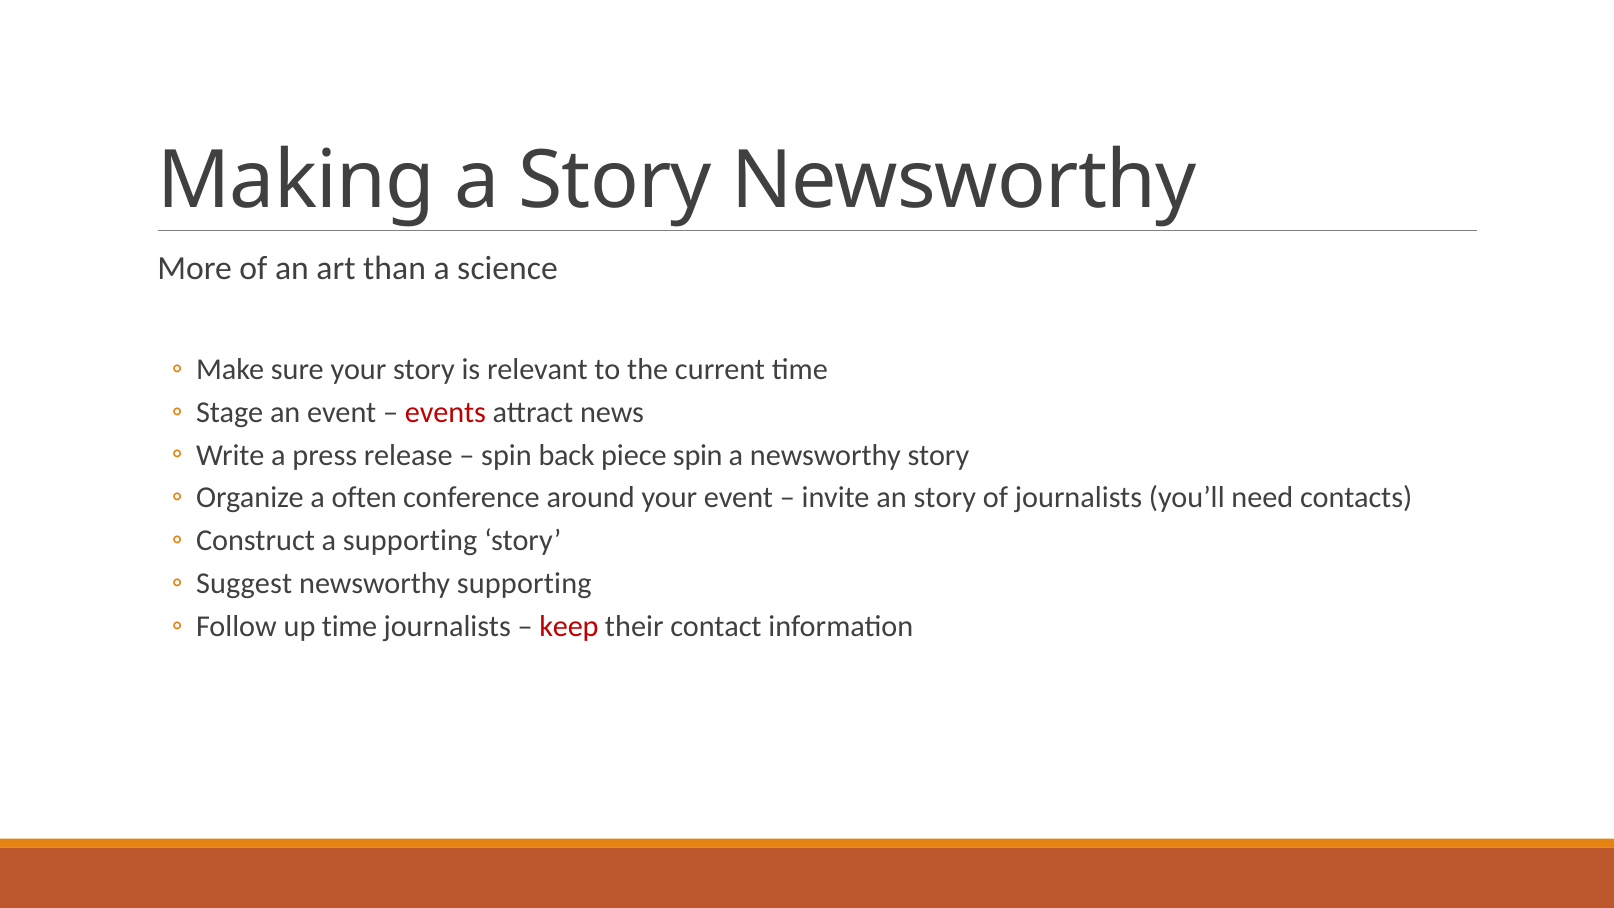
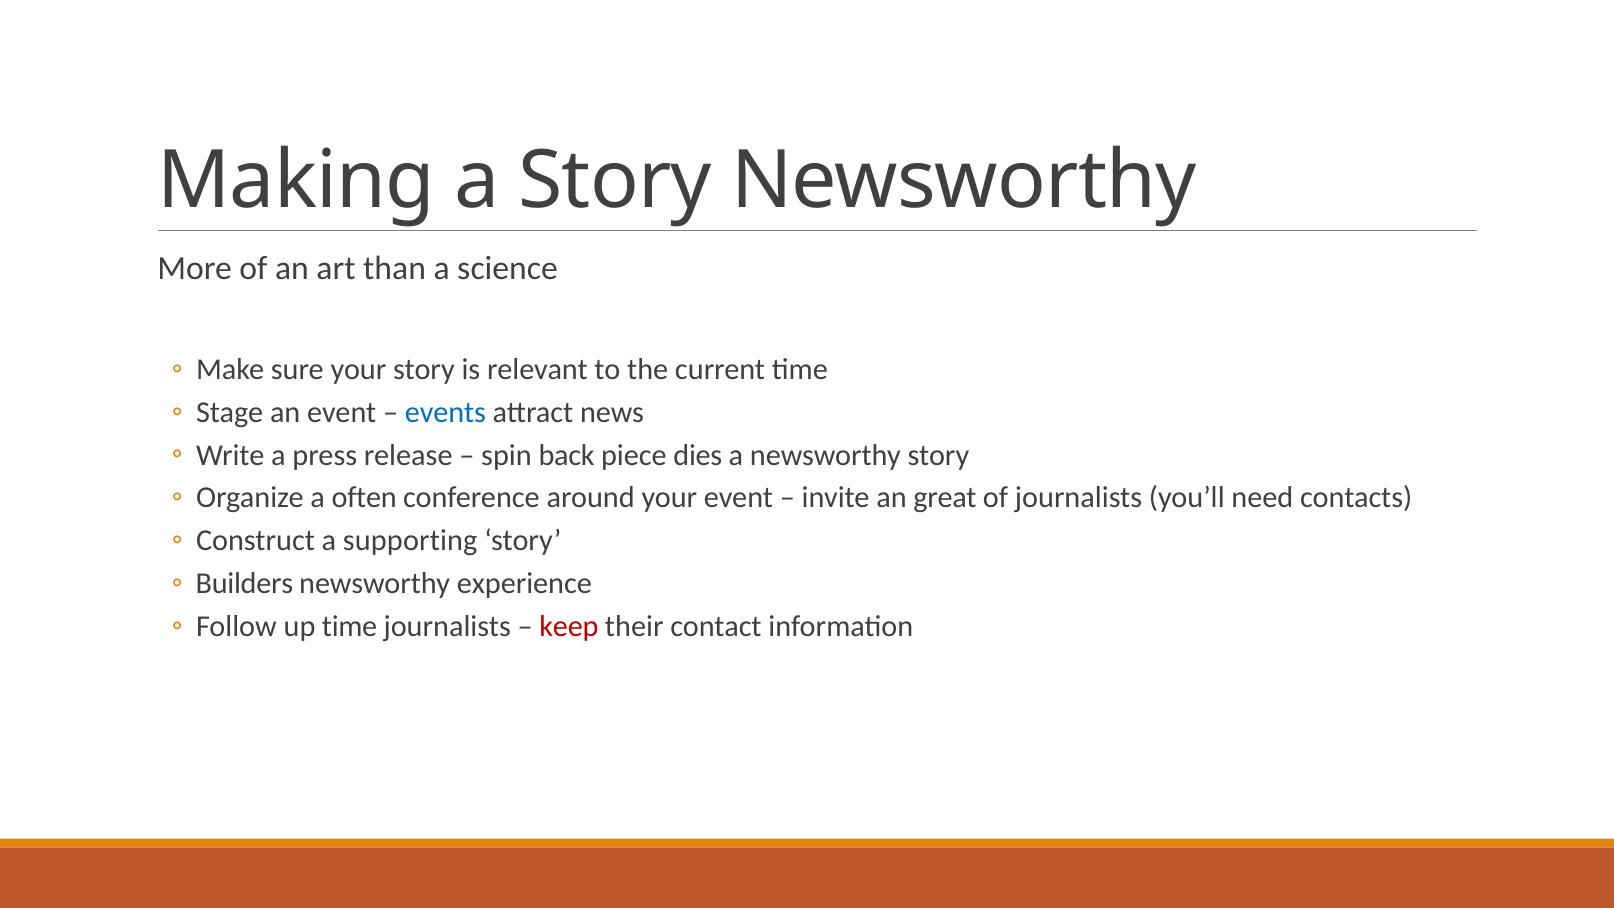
events colour: red -> blue
piece spin: spin -> dies
an story: story -> great
Suggest: Suggest -> Builders
newsworthy supporting: supporting -> experience
